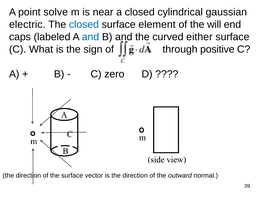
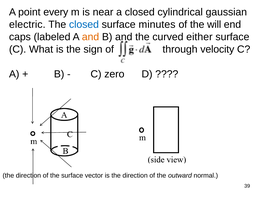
solve: solve -> every
element: element -> minutes
and at (91, 37) colour: blue -> orange
positive: positive -> velocity
